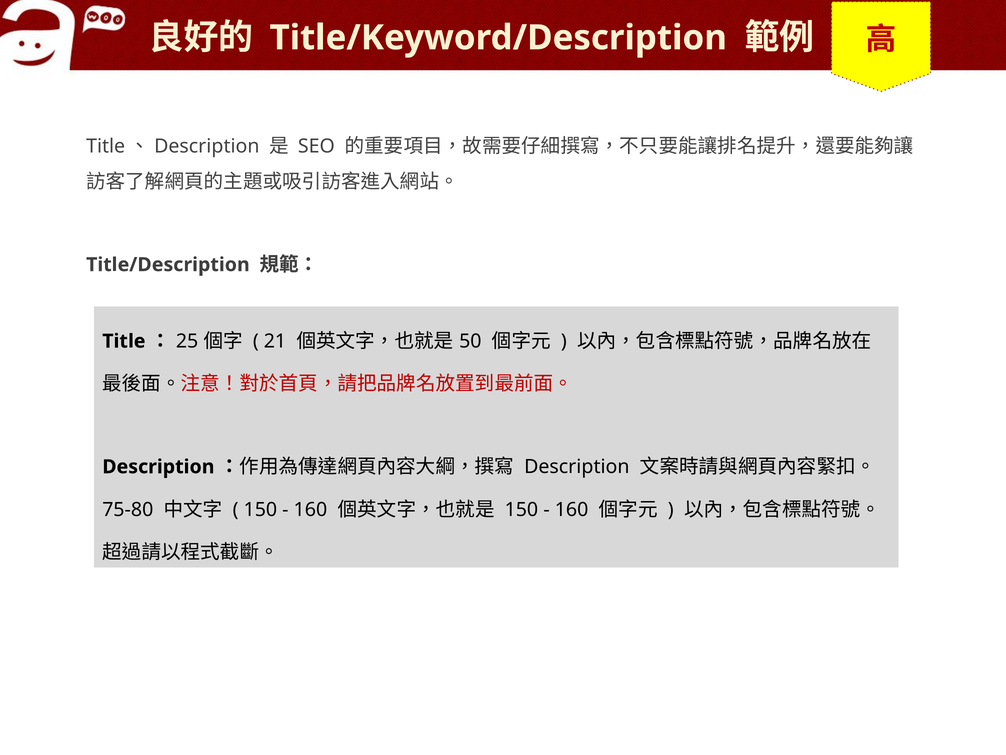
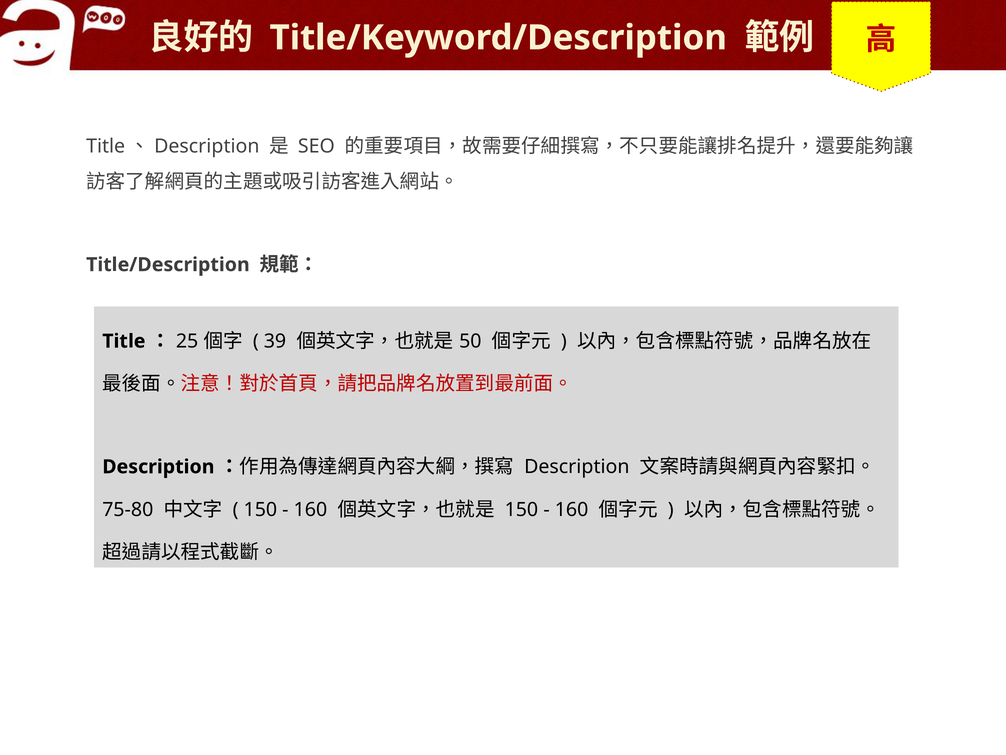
21: 21 -> 39
